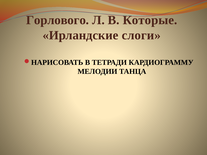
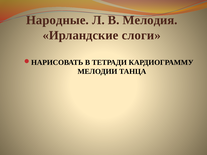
Горлового: Горлового -> Народные
Которые: Которые -> Мелодия
